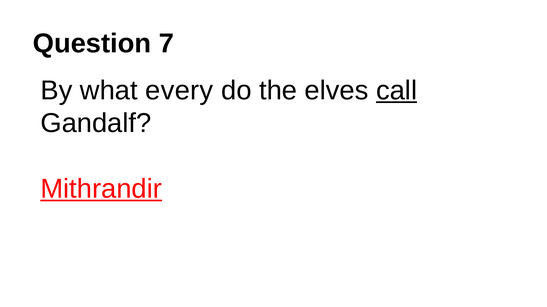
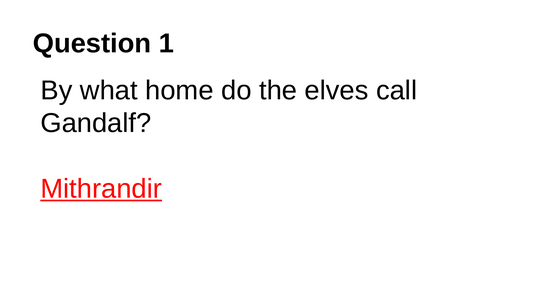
7: 7 -> 1
every: every -> home
call underline: present -> none
